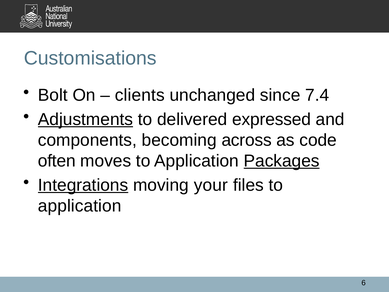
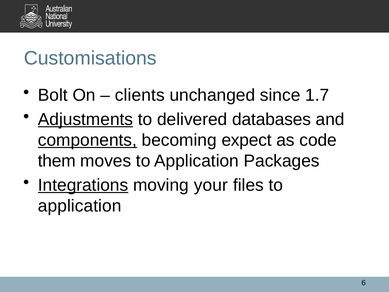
7.4: 7.4 -> 1.7
expressed: expressed -> databases
components underline: none -> present
across: across -> expect
often: often -> them
Packages underline: present -> none
